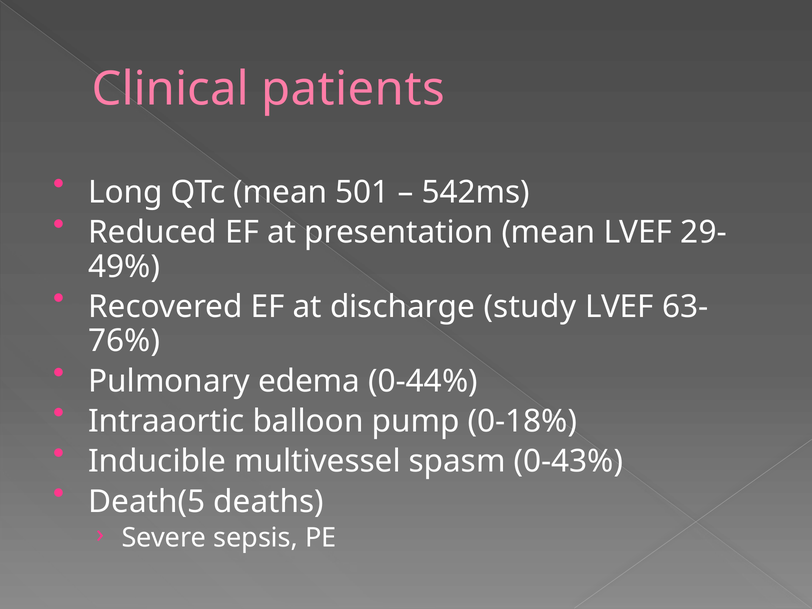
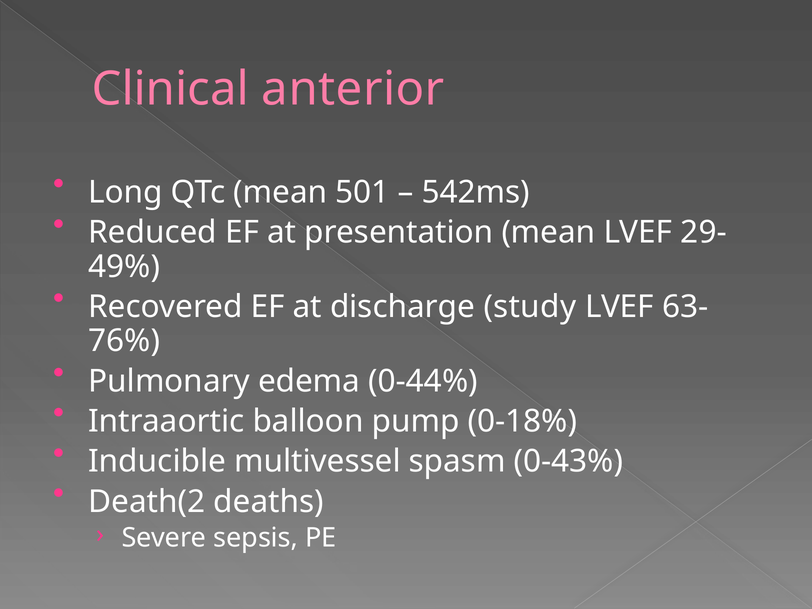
patients: patients -> anterior
Death(5: Death(5 -> Death(2
